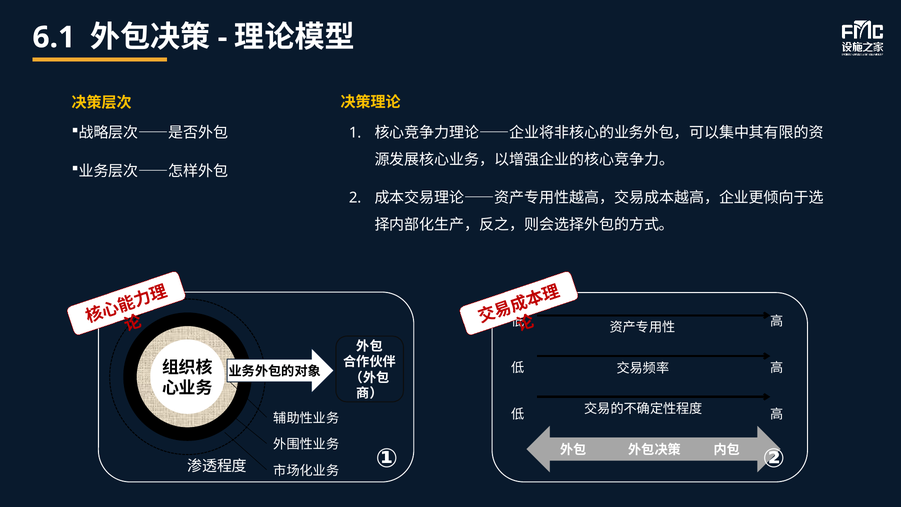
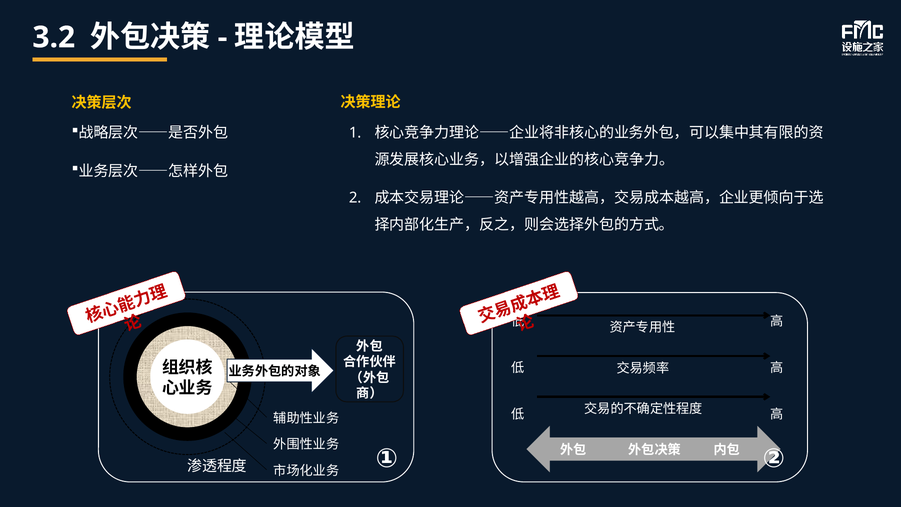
6.1: 6.1 -> 3.2
